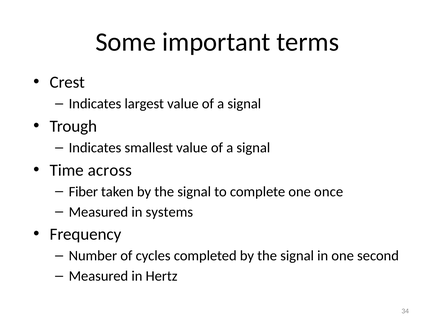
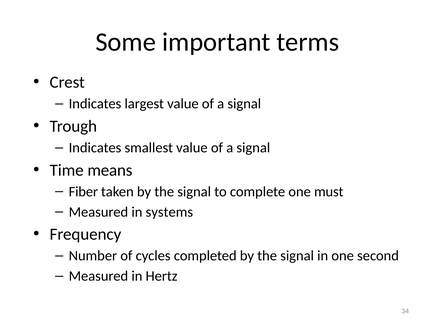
across: across -> means
once: once -> must
